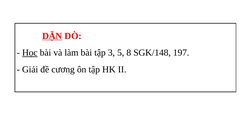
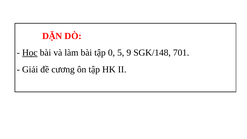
DẶN underline: present -> none
3: 3 -> 0
8: 8 -> 9
197: 197 -> 701
